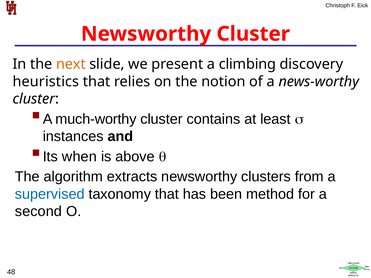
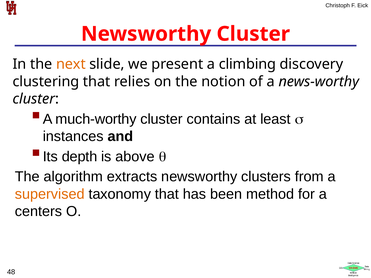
heuristics: heuristics -> clustering
when: when -> depth
supervised colour: blue -> orange
second: second -> centers
